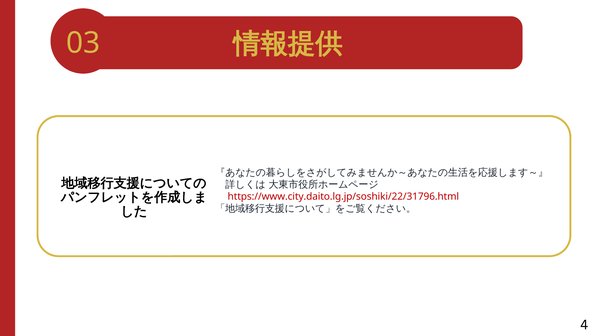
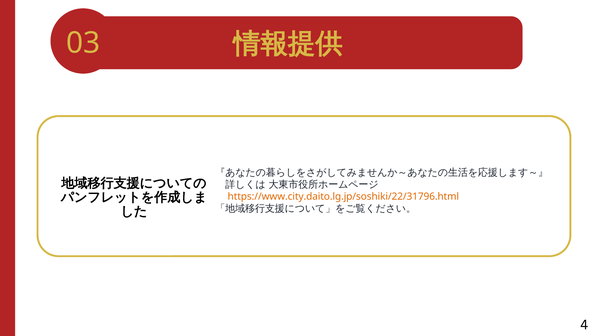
https://www.city.daito.lg.jp/soshiki/22/31796.html colour: red -> orange
